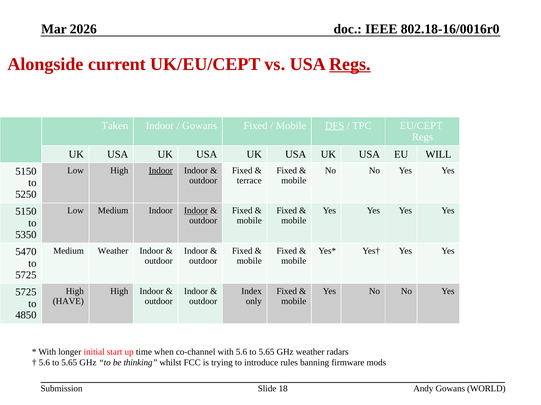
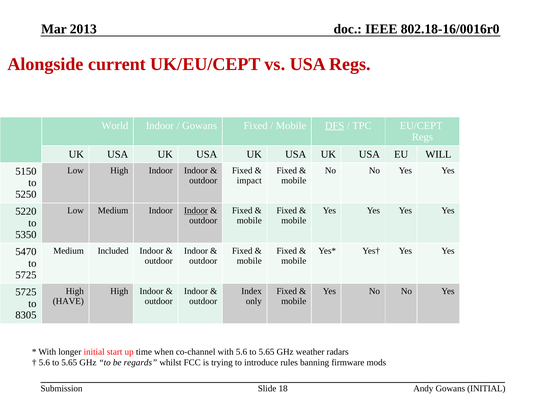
2026: 2026 -> 2013
Regs at (350, 64) underline: present -> none
Taken: Taken -> World
Indoor at (161, 171) underline: present -> none
terrace: terrace -> impact
5150 at (26, 212): 5150 -> 5220
Medium Weather: Weather -> Included
4850: 4850 -> 8305
thinking: thinking -> regards
Gowans WORLD: WORLD -> INITIAL
